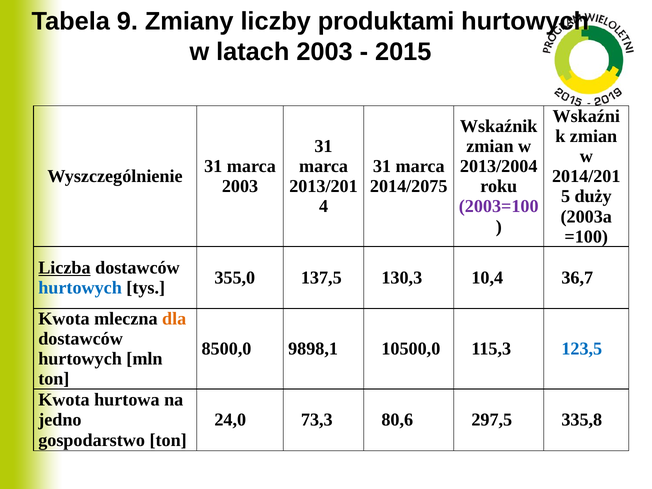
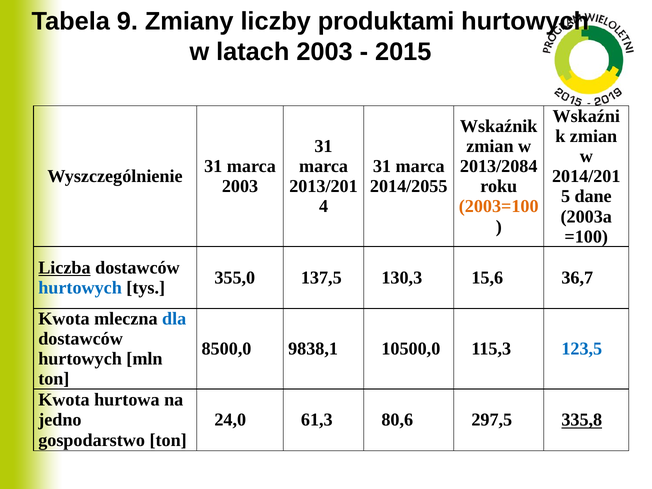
2013/2004: 2013/2004 -> 2013/2084
2014/2075: 2014/2075 -> 2014/2055
duży: duży -> dane
2003=100 colour: purple -> orange
10,4: 10,4 -> 15,6
dla colour: orange -> blue
9898,1: 9898,1 -> 9838,1
73,3: 73,3 -> 61,3
335,8 underline: none -> present
